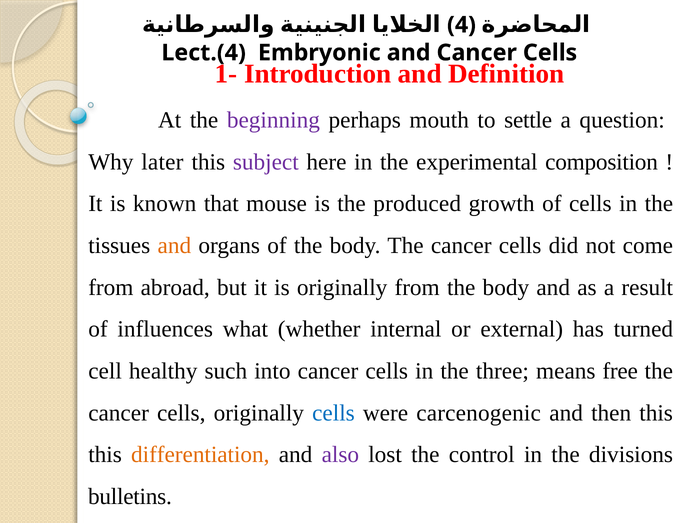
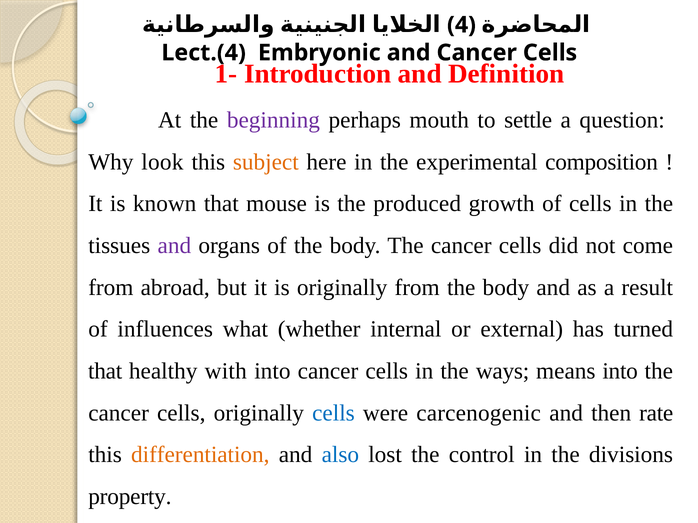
later: later -> look
subject colour: purple -> orange
and at (174, 246) colour: orange -> purple
cell at (105, 371): cell -> that
such: such -> with
three: three -> ways
means free: free -> into
then this: this -> rate
also colour: purple -> blue
bulletins: bulletins -> property
